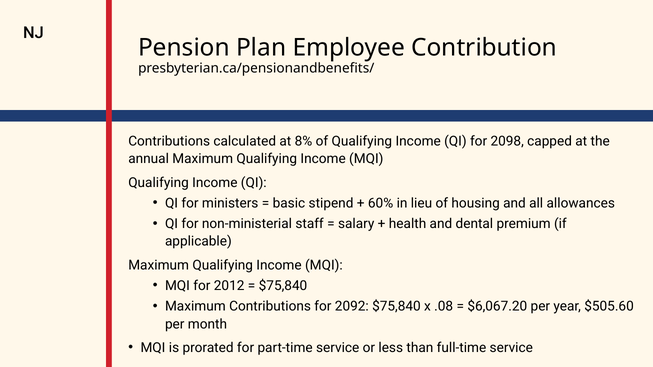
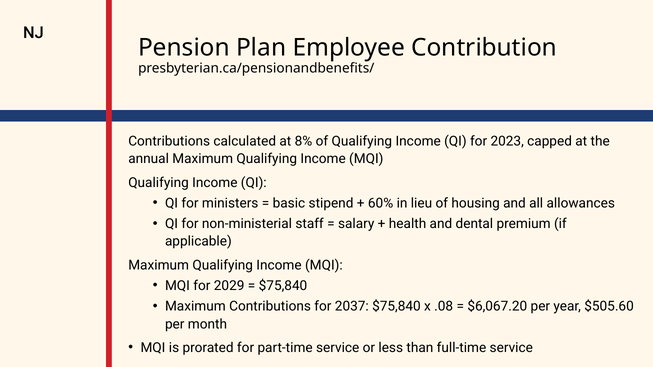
2098: 2098 -> 2023
2012: 2012 -> 2029
2092: 2092 -> 2037
